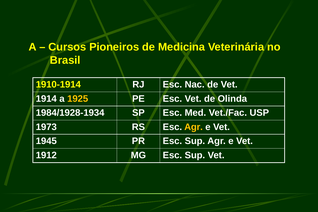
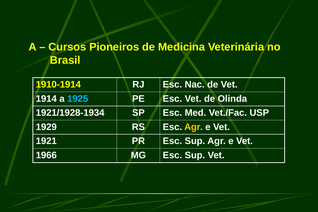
1925 colour: yellow -> light blue
1984/1928-1934: 1984/1928-1934 -> 1921/1928-1934
1973: 1973 -> 1929
1945: 1945 -> 1921
1912: 1912 -> 1966
